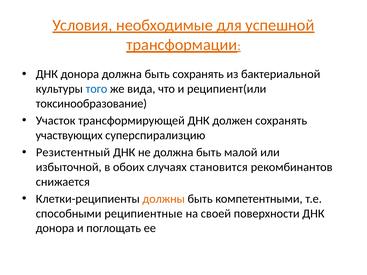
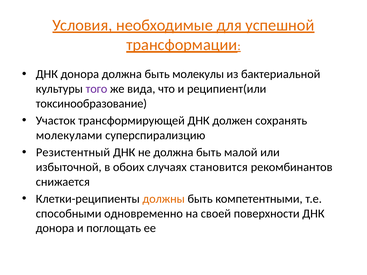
быть сохранять: сохранять -> молекулы
того colour: blue -> purple
участвующих: участвующих -> молекулами
реципиентные: реципиентные -> одновременно
